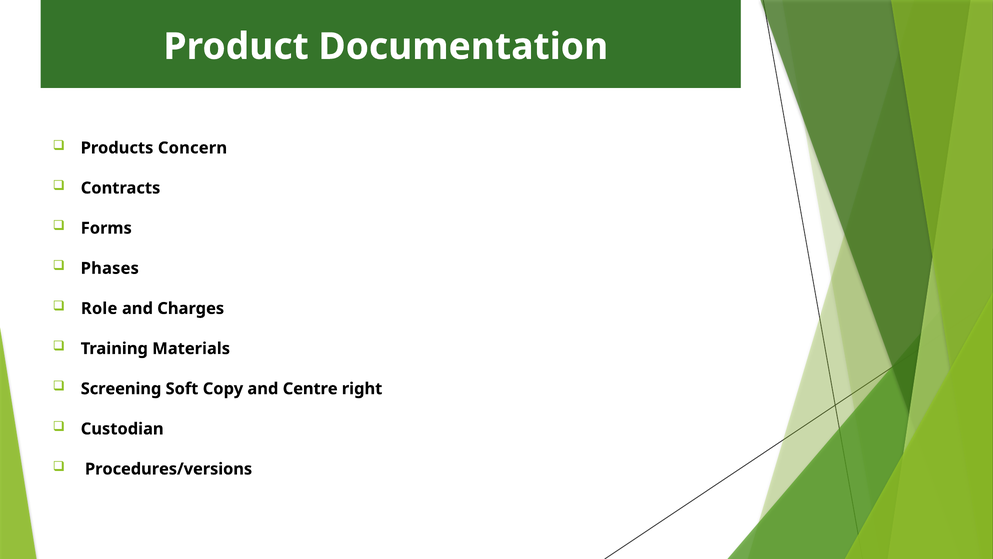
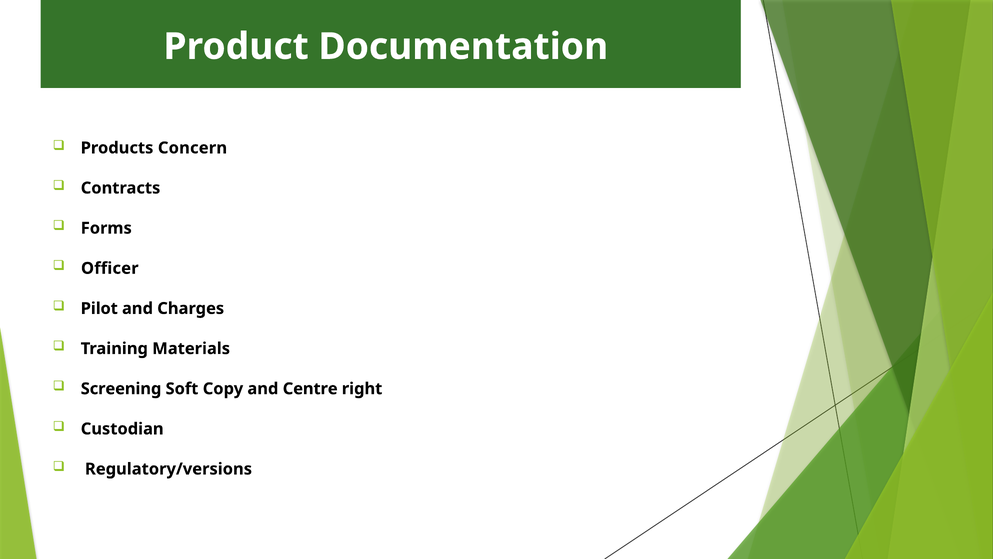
Phases: Phases -> Officer
Role: Role -> Pilot
Procedures/versions: Procedures/versions -> Regulatory/versions
